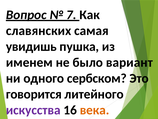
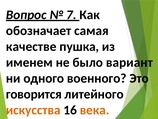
славянских: славянских -> обозначает
увидишь: увидишь -> качестве
сербском: сербском -> военного
искусства colour: purple -> orange
